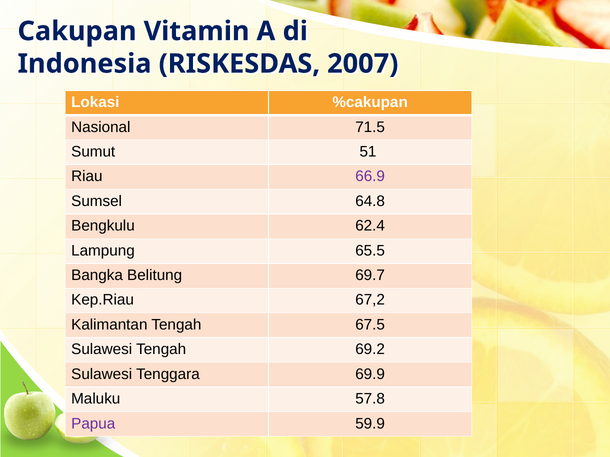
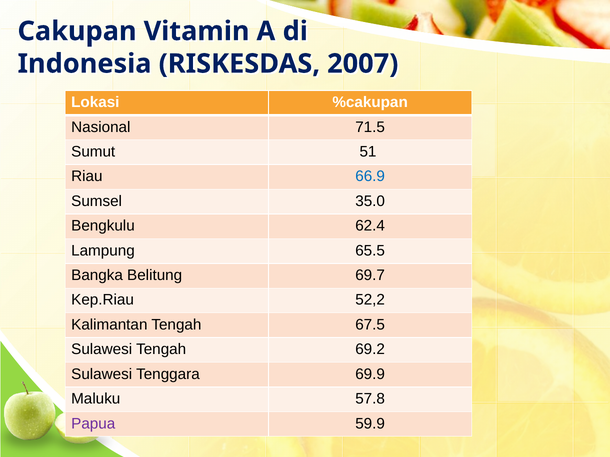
66.9 colour: purple -> blue
64.8: 64.8 -> 35.0
67,2: 67,2 -> 52,2
